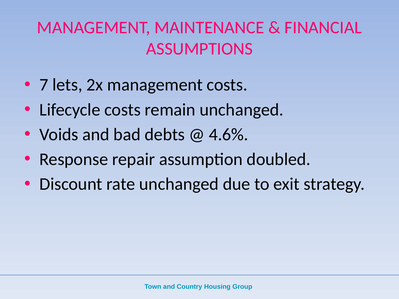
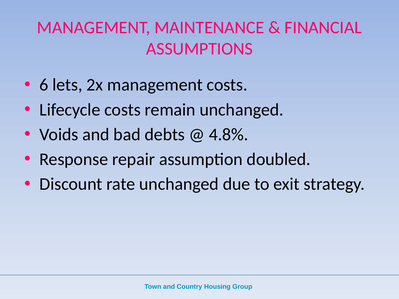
7: 7 -> 6
4.6%: 4.6% -> 4.8%
